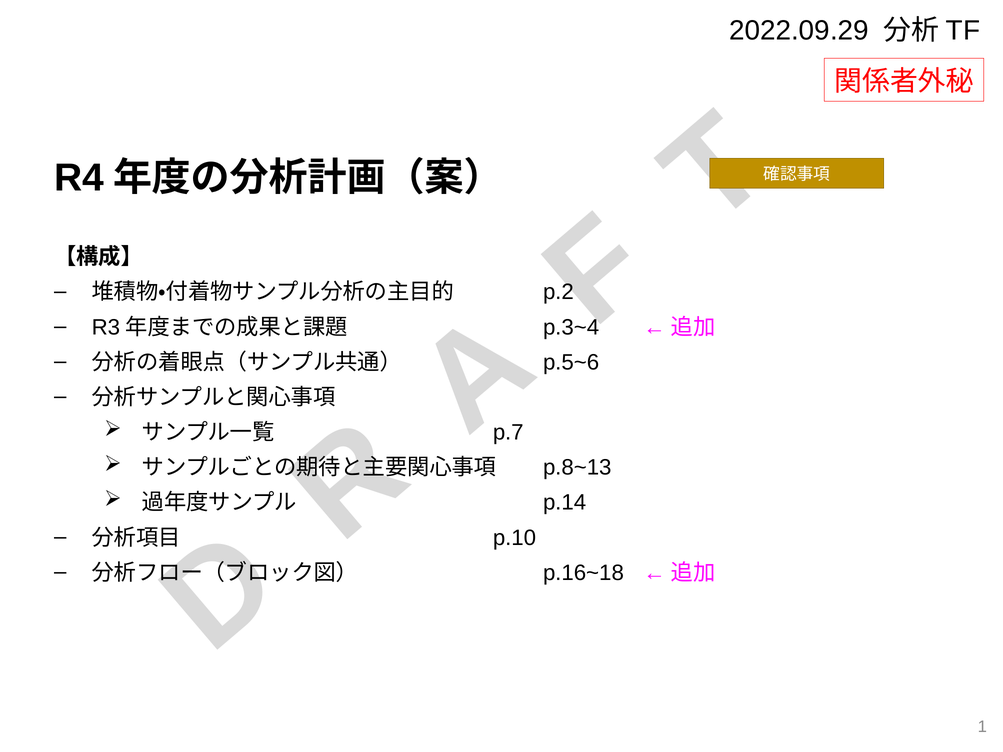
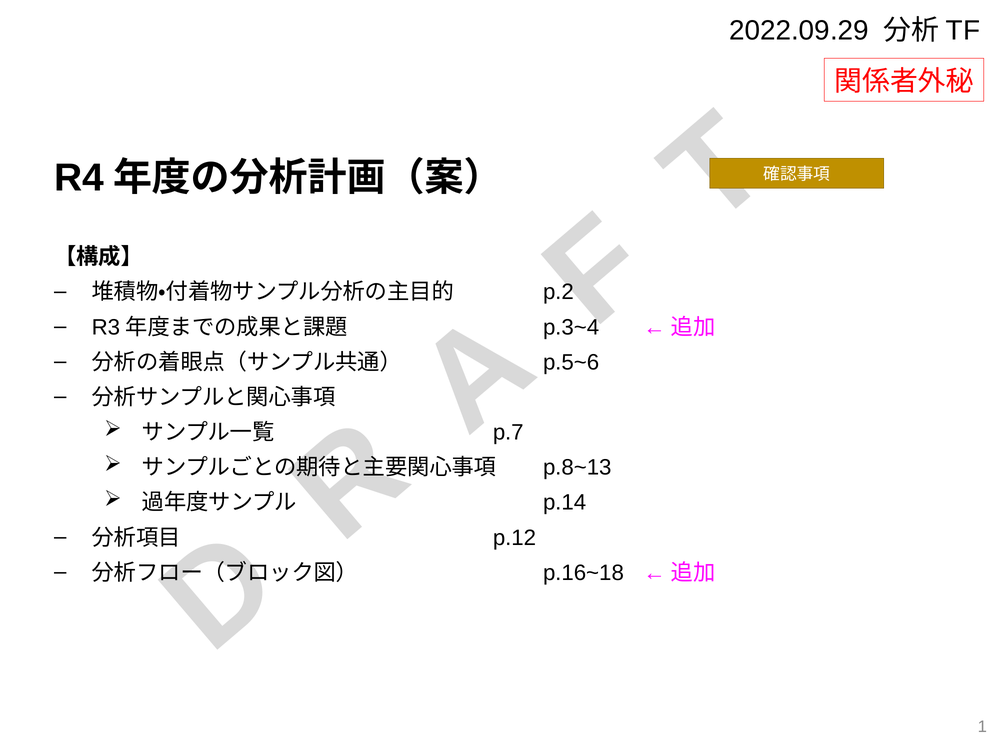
p.10: p.10 -> p.12
